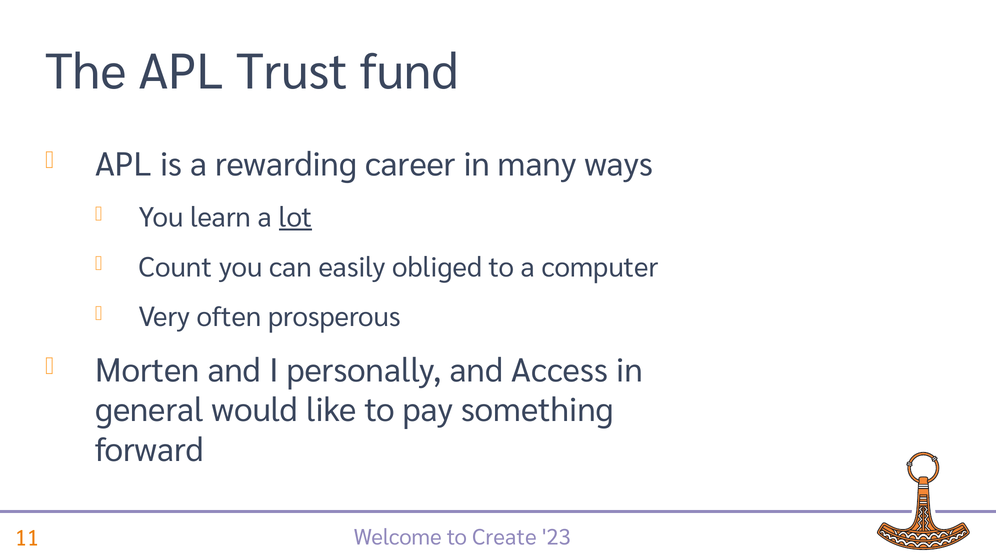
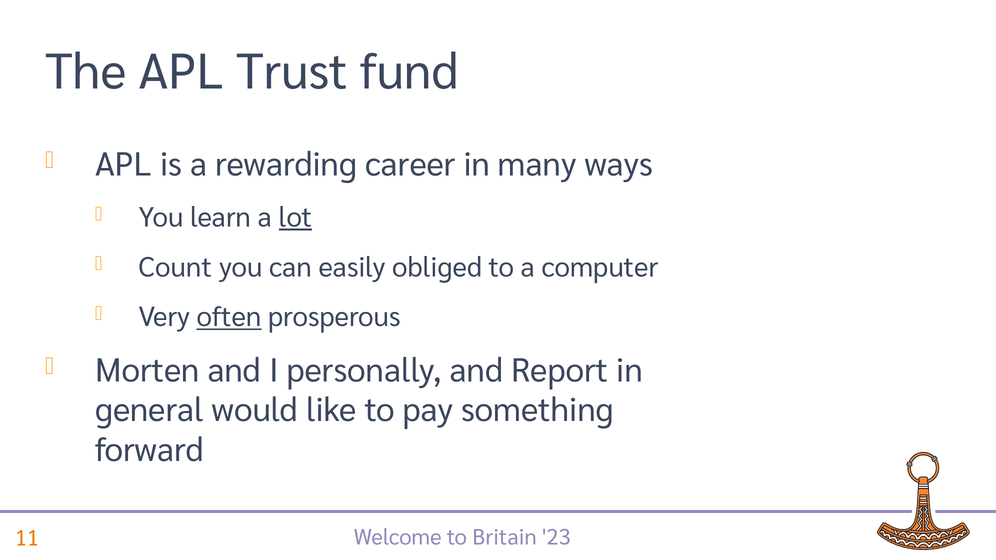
often underline: none -> present
Access: Access -> Report
Create: Create -> Britain
